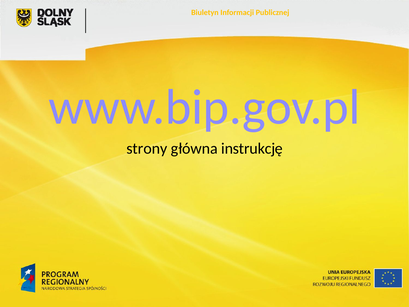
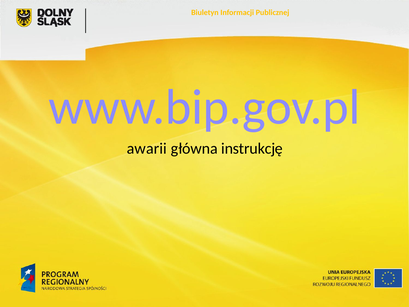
strony: strony -> awarii
